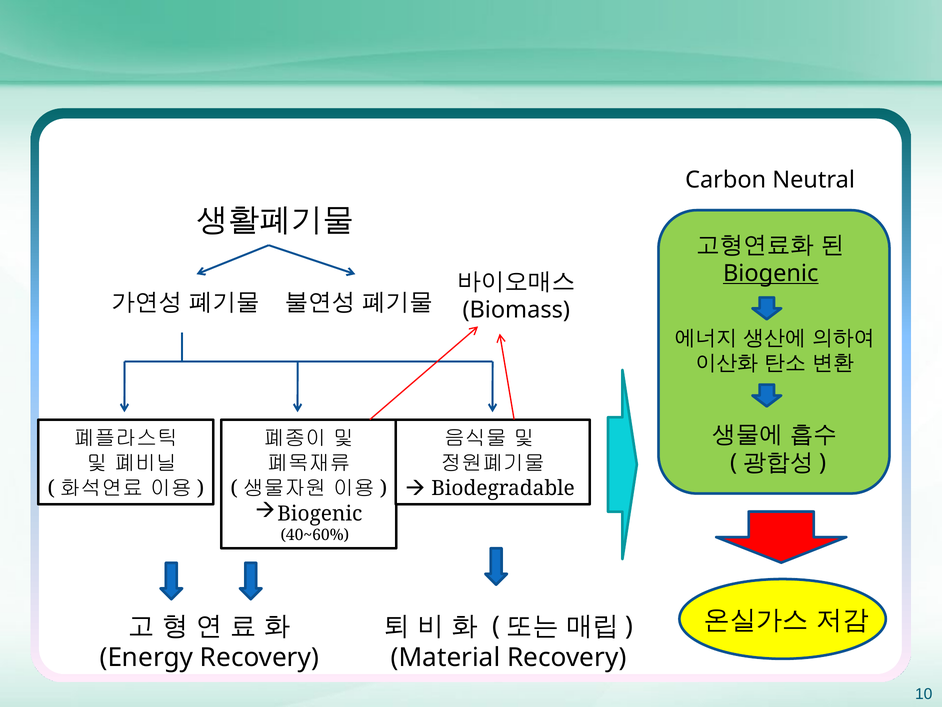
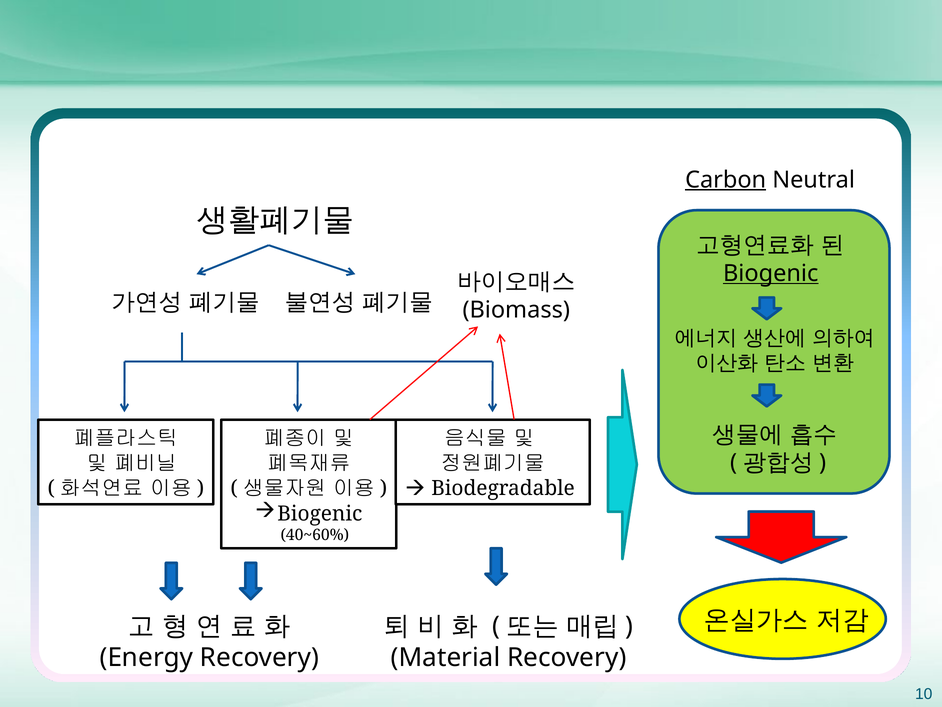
Carbon underline: none -> present
